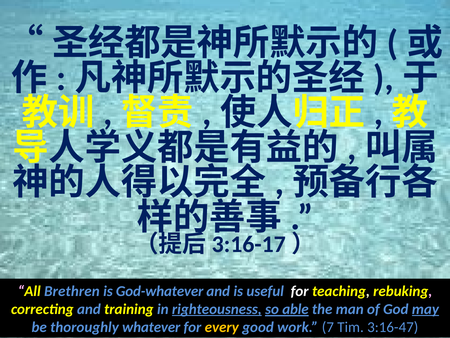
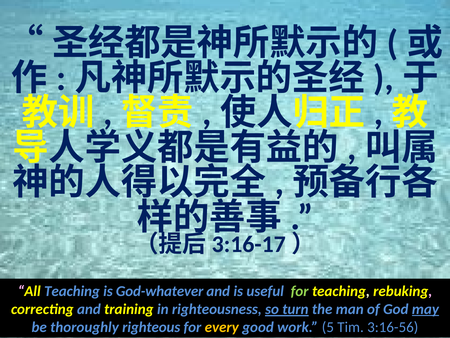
All Brethren: Brethren -> Teaching
for at (300, 291) colour: white -> light green
righteousness underline: present -> none
able: able -> turn
whatever: whatever -> righteous
7: 7 -> 5
3:16-47: 3:16-47 -> 3:16-56
